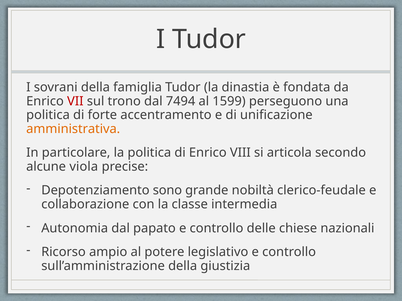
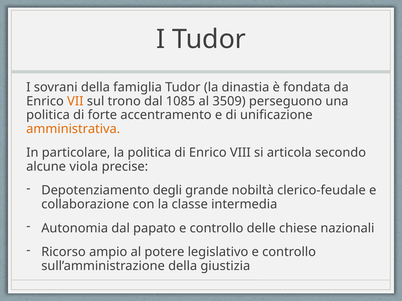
VII colour: red -> orange
7494: 7494 -> 1085
1599: 1599 -> 3509
sono: sono -> degli
